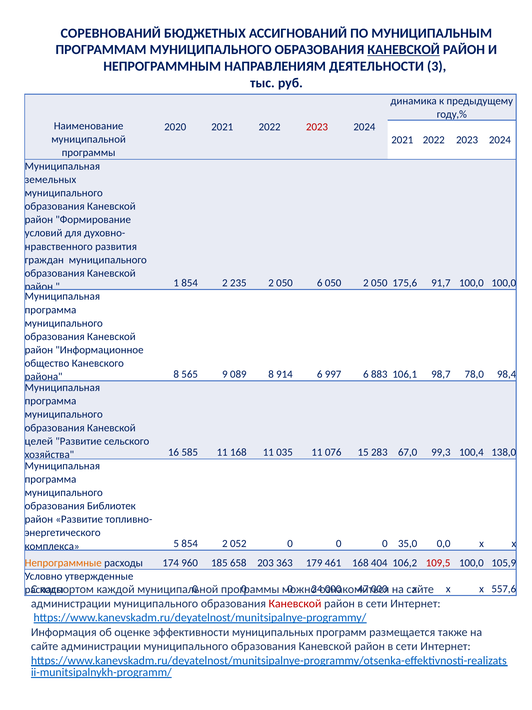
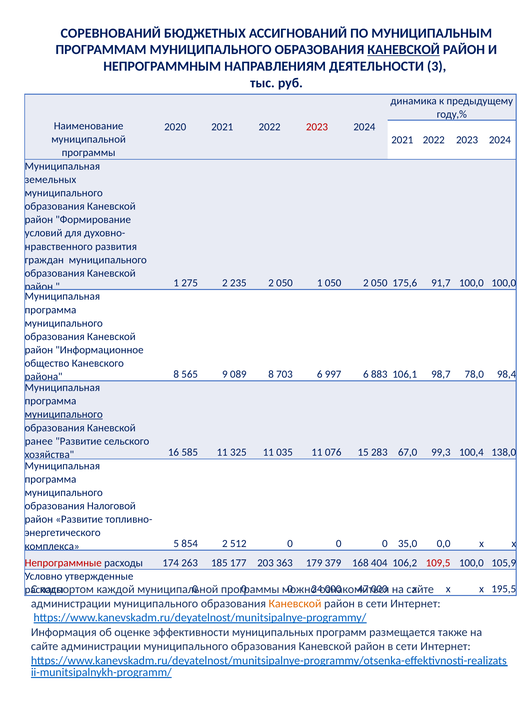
1 854: 854 -> 275
050 6: 6 -> 1
914: 914 -> 703
муниципального at (64, 414) underline: none -> present
целей: целей -> ранее
11 168: 168 -> 325
Библиотек: Библиотек -> Налоговой
052: 052 -> 512
Непрограммные colour: orange -> red
960: 960 -> 263
658: 658 -> 177
461: 461 -> 379
557,6: 557,6 -> 195,5
Каневской at (295, 603) colour: red -> orange
